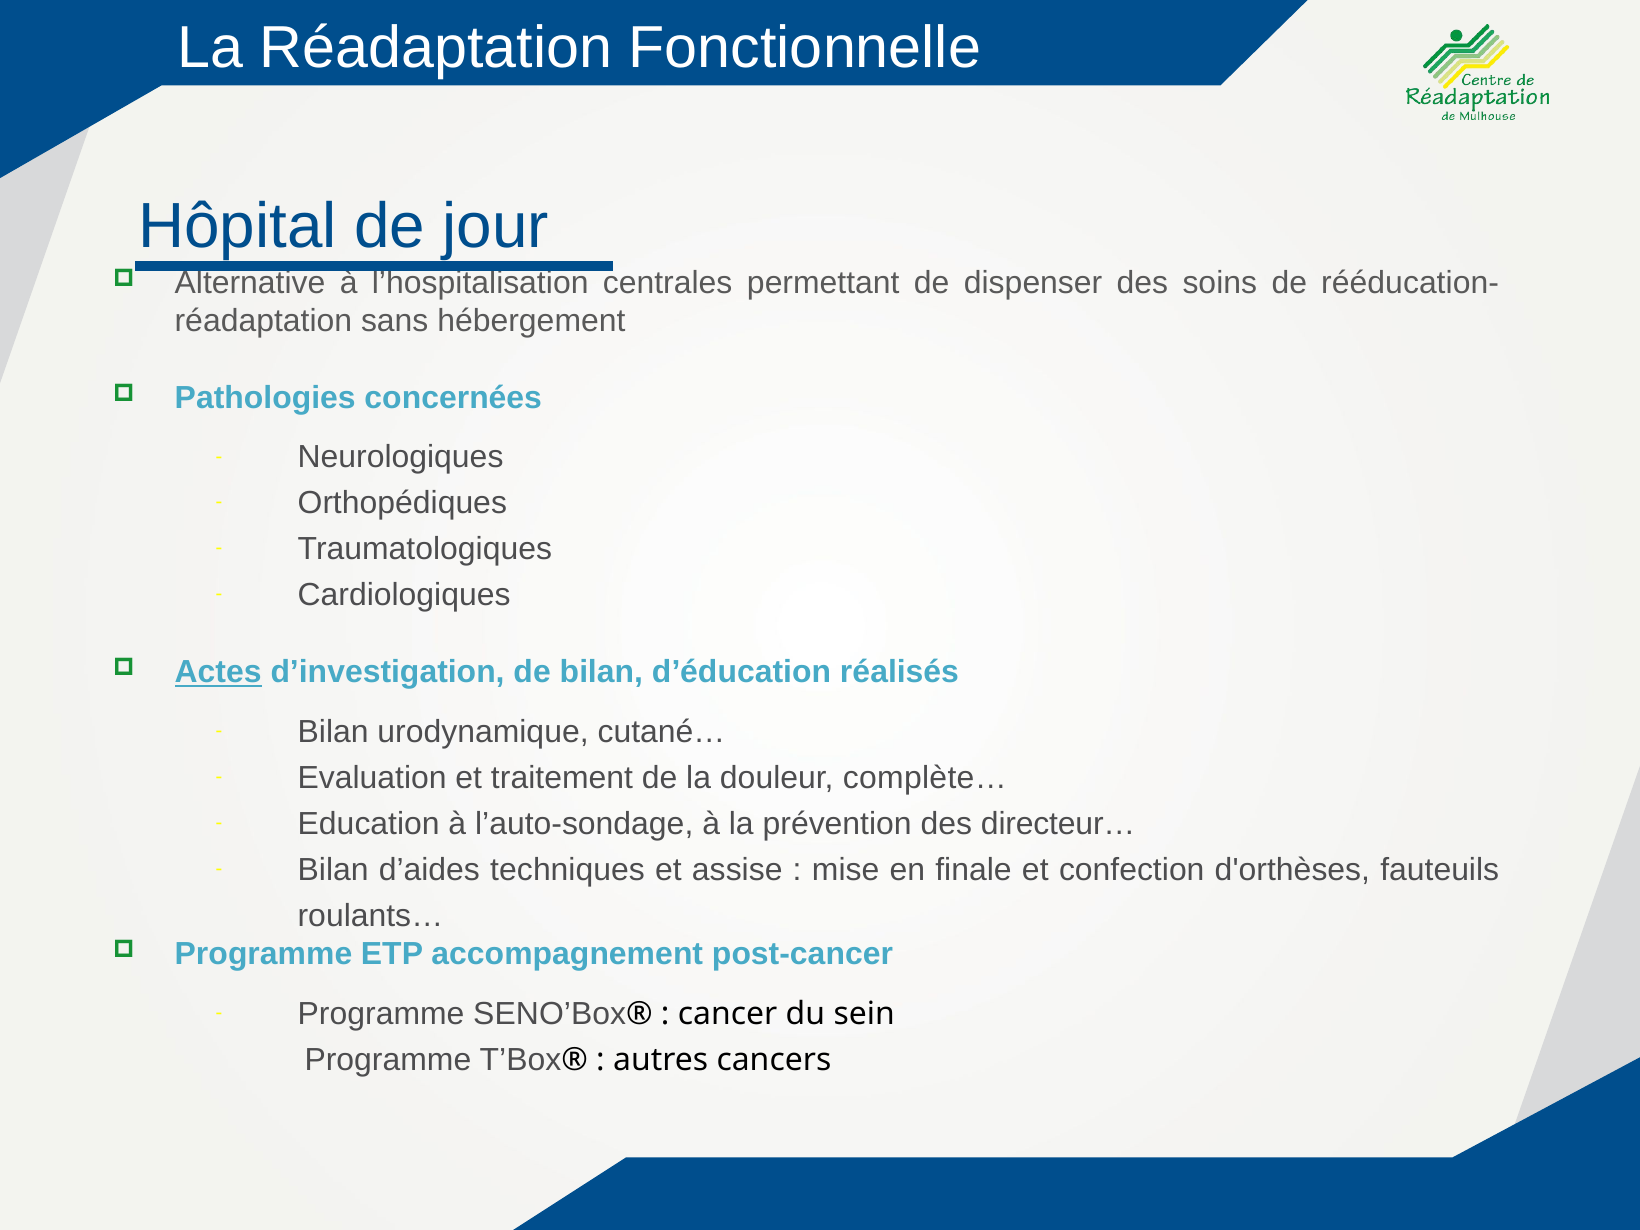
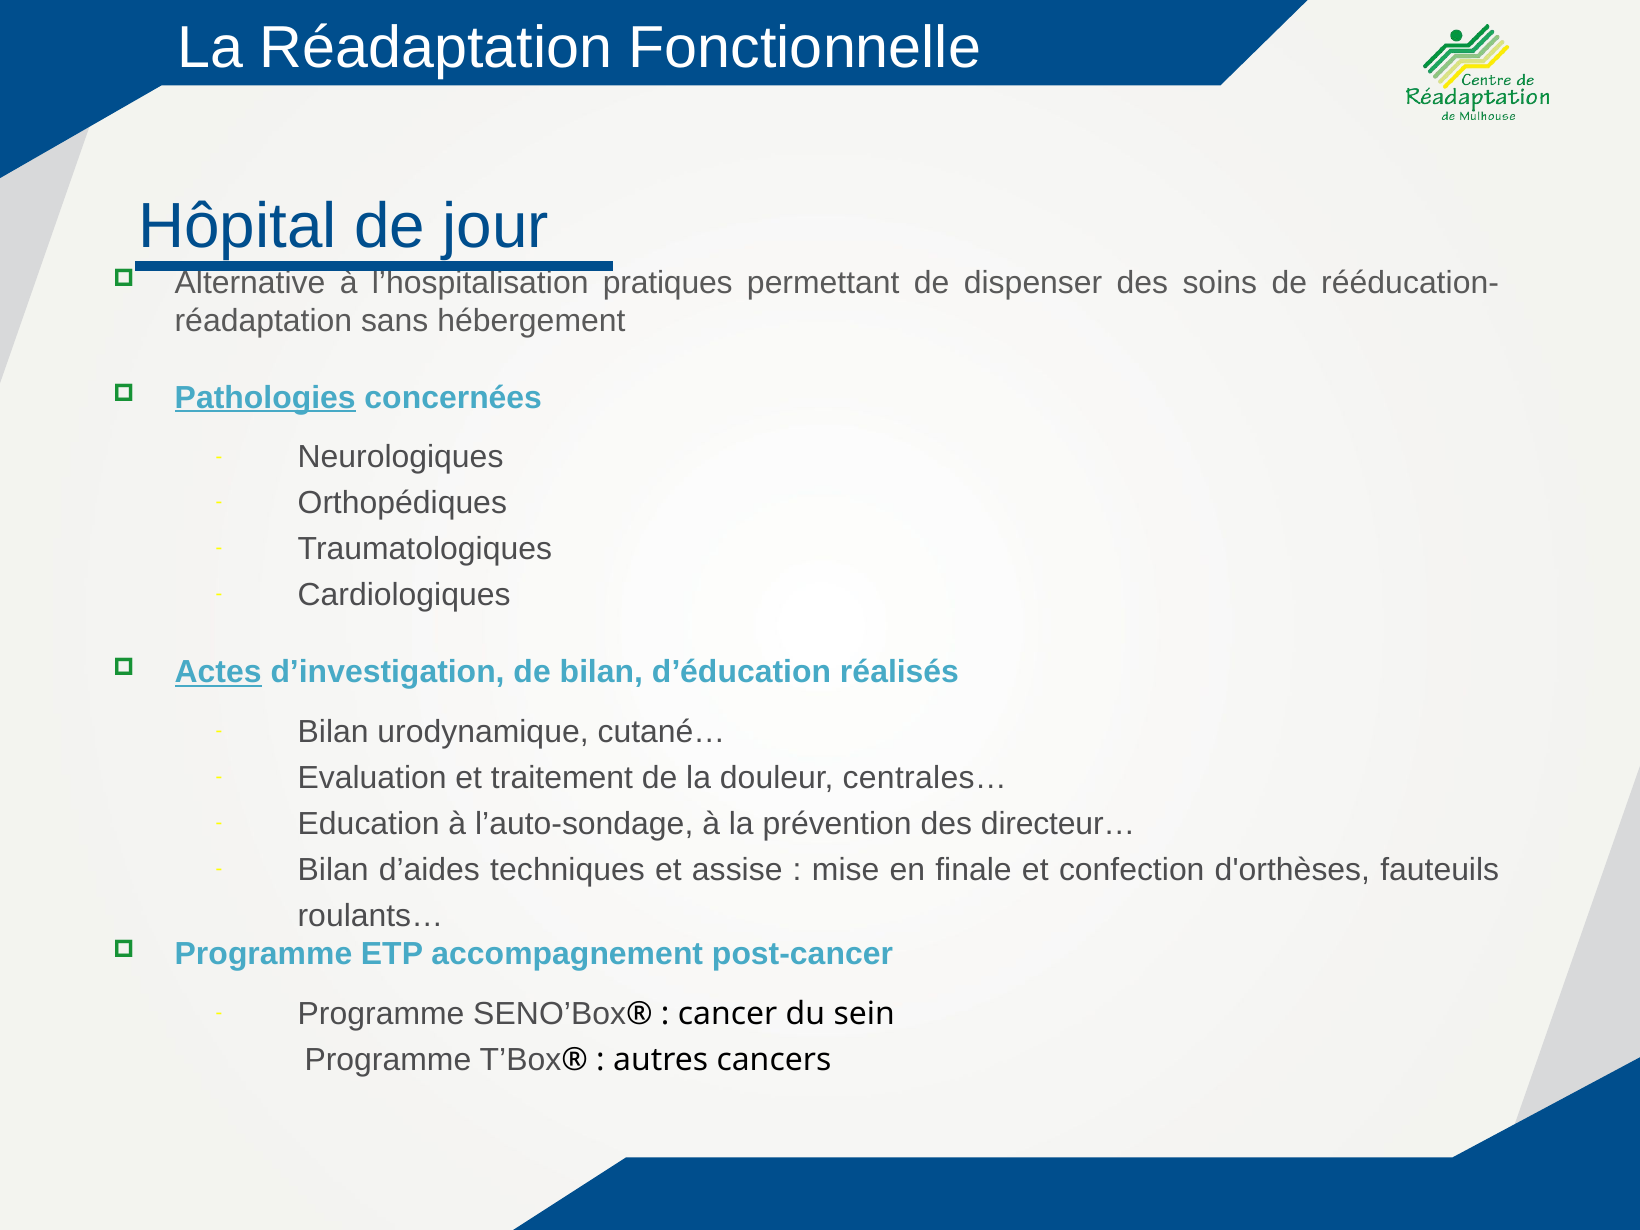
centrales: centrales -> pratiques
Pathologies underline: none -> present
complète…: complète… -> centrales…
